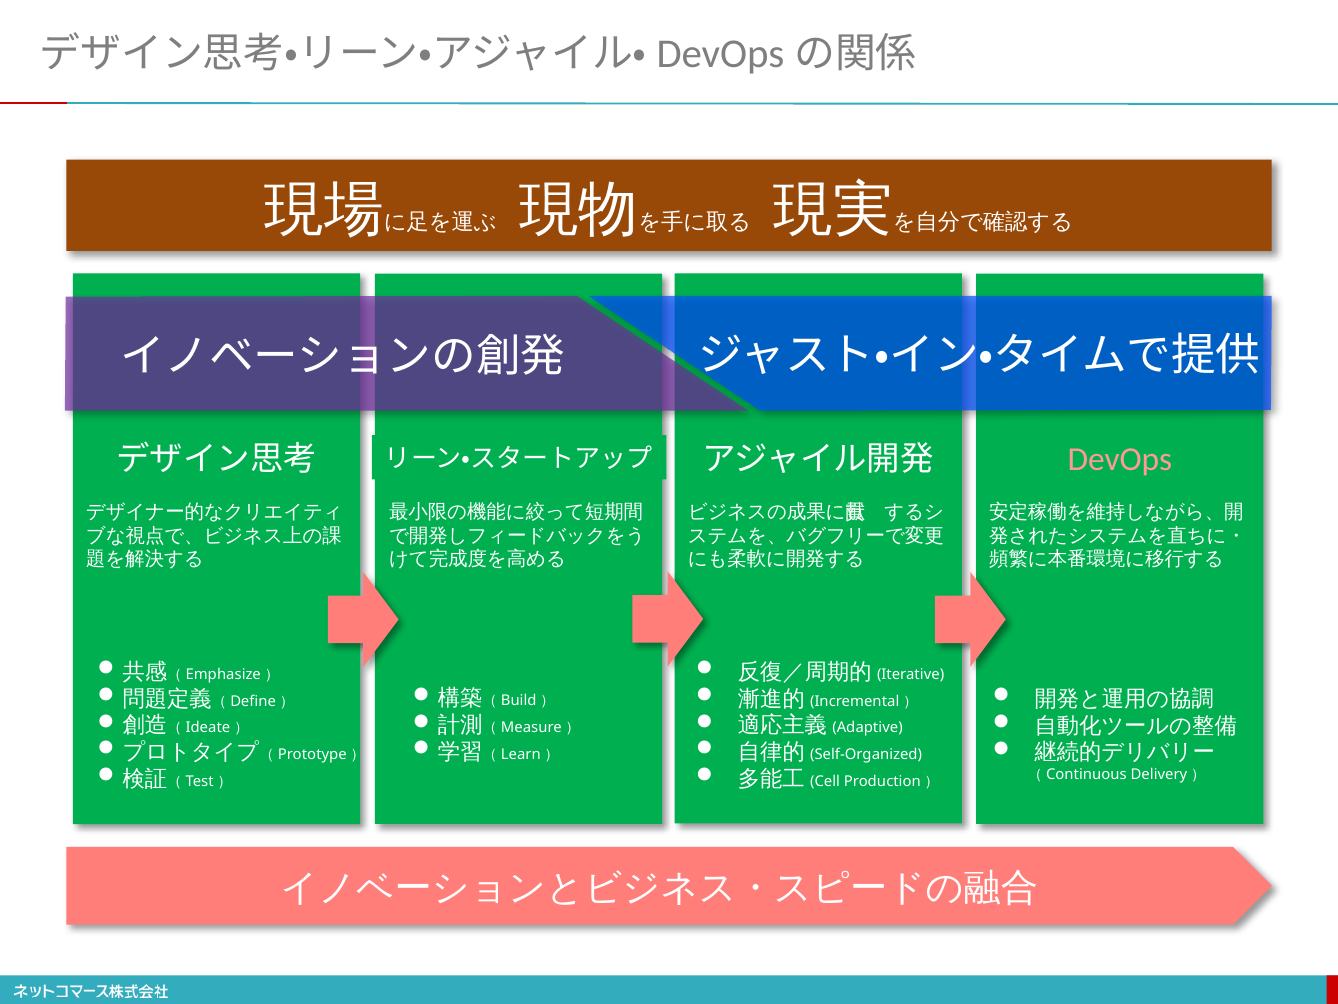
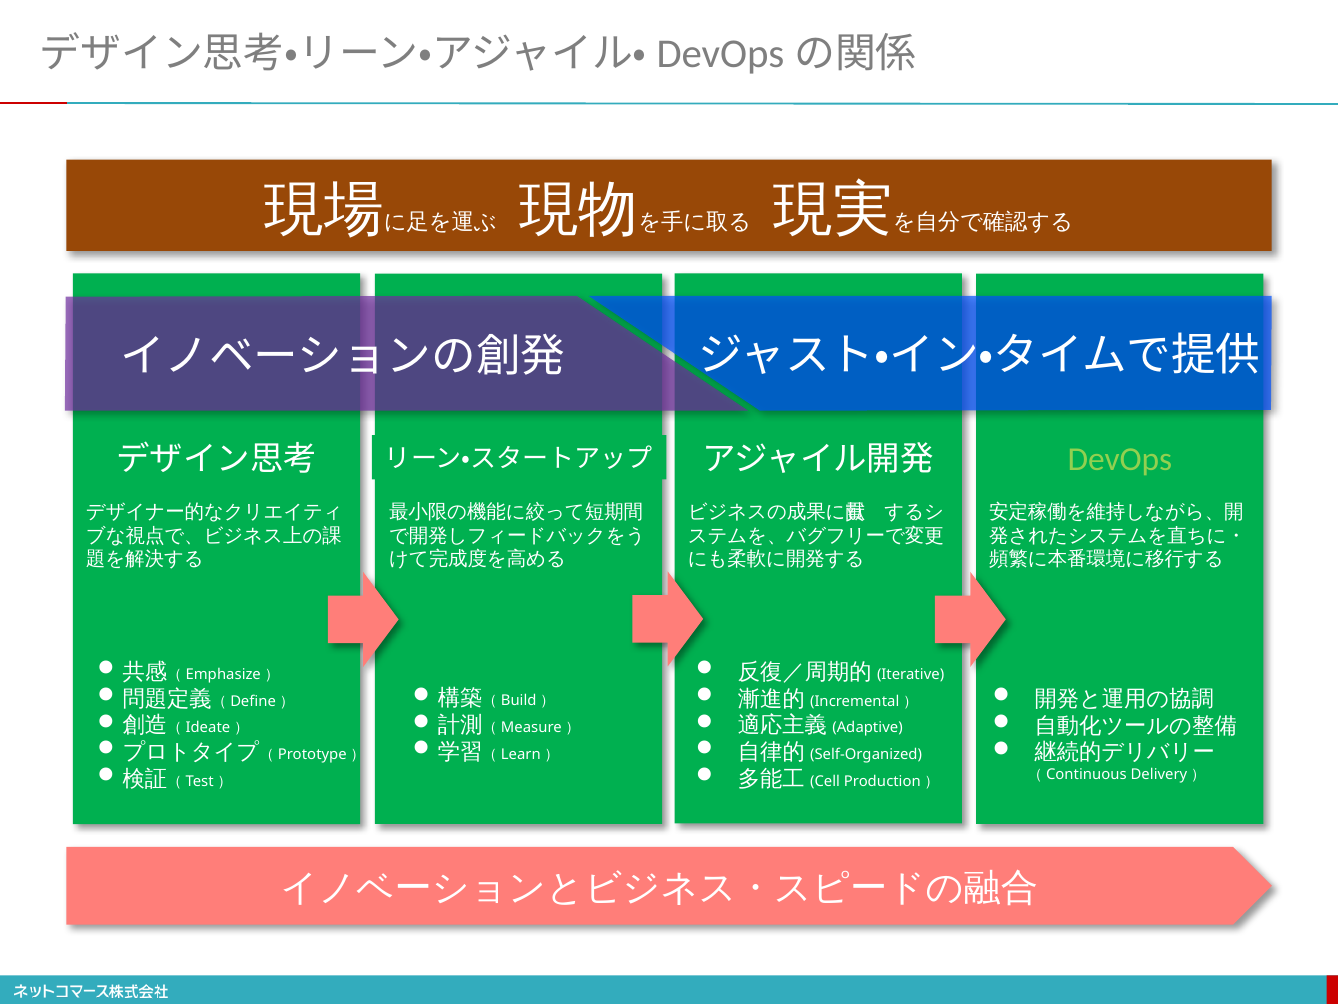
DevOps colour: pink -> light green
